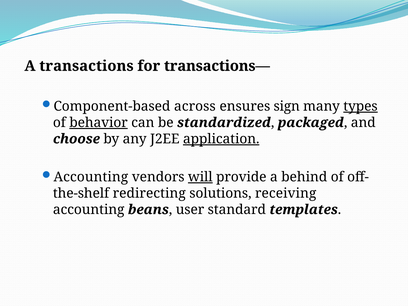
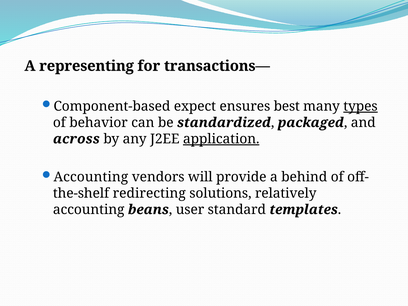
transactions: transactions -> representing
across: across -> expect
sign: sign -> best
behavior underline: present -> none
choose: choose -> across
will underline: present -> none
receiving: receiving -> relatively
